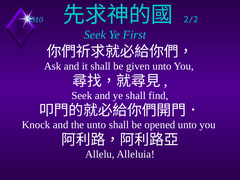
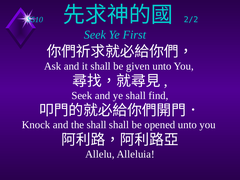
the unto: unto -> shall
